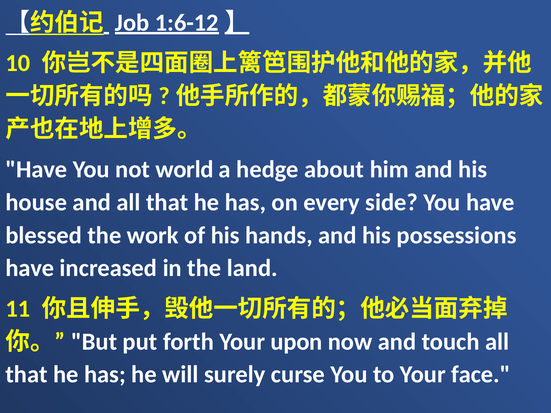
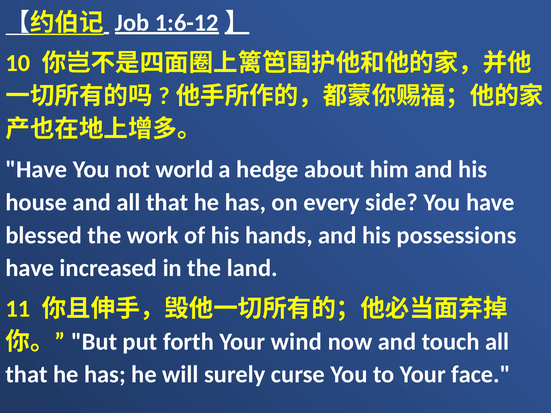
upon: upon -> wind
